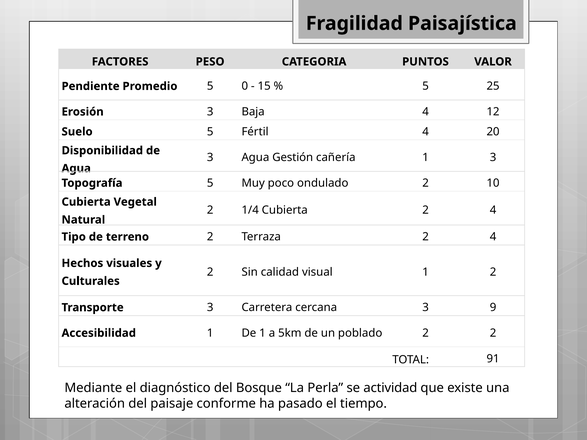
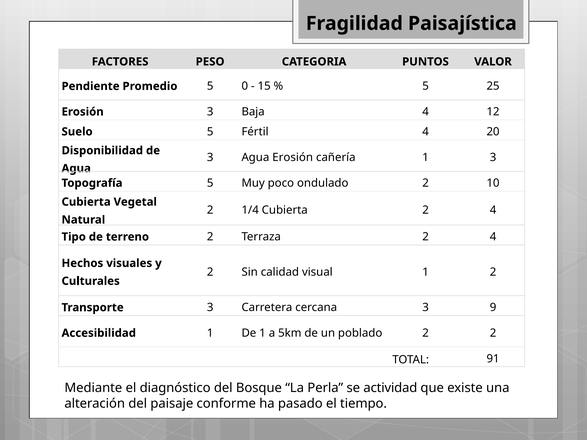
Agua Gestión: Gestión -> Erosión
